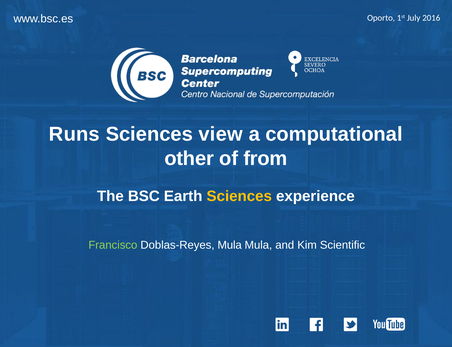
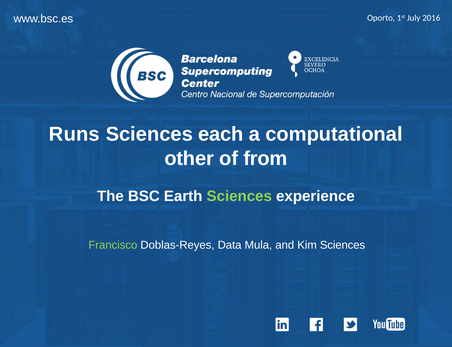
view: view -> each
Sciences at (239, 196) colour: yellow -> light green
Doblas-Reyes Mula: Mula -> Data
Kim Scientific: Scientific -> Sciences
